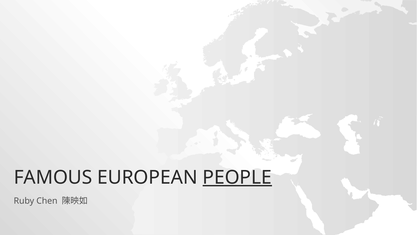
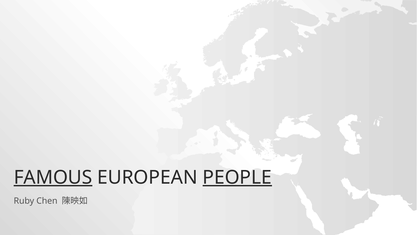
FAMOUS underline: none -> present
